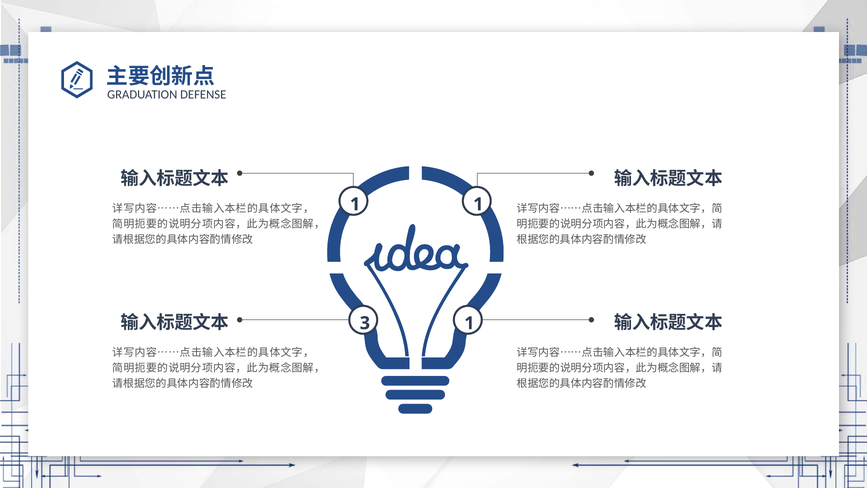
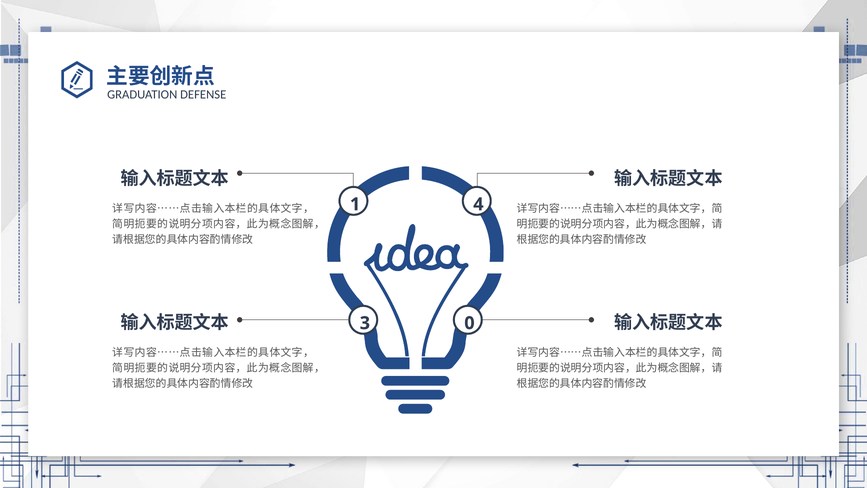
1 1: 1 -> 4
3 1: 1 -> 0
